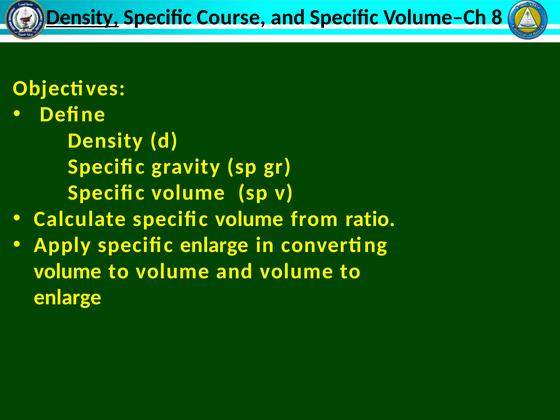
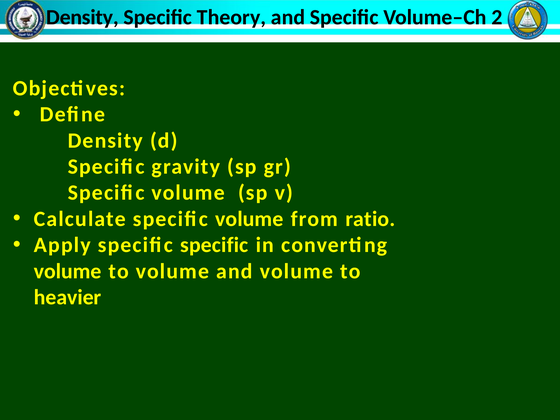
Density at (82, 17) underline: present -> none
Course: Course -> Theory
8: 8 -> 2
specific enlarge: enlarge -> specific
enlarge at (68, 297): enlarge -> heavier
